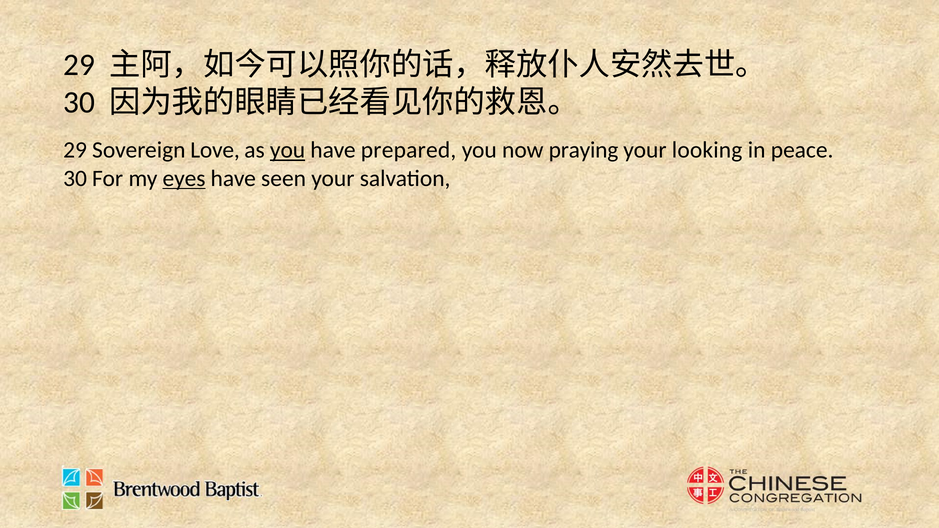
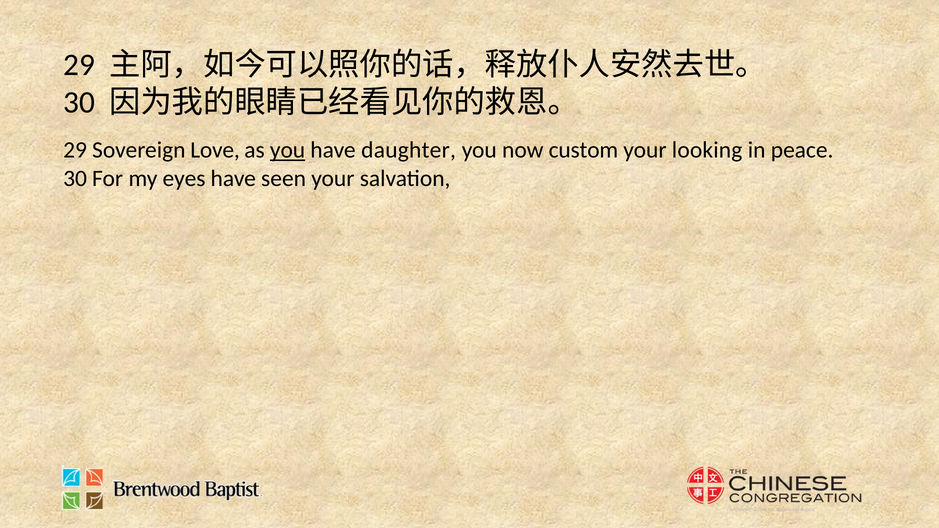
prepared: prepared -> daughter
praying: praying -> custom
eyes underline: present -> none
